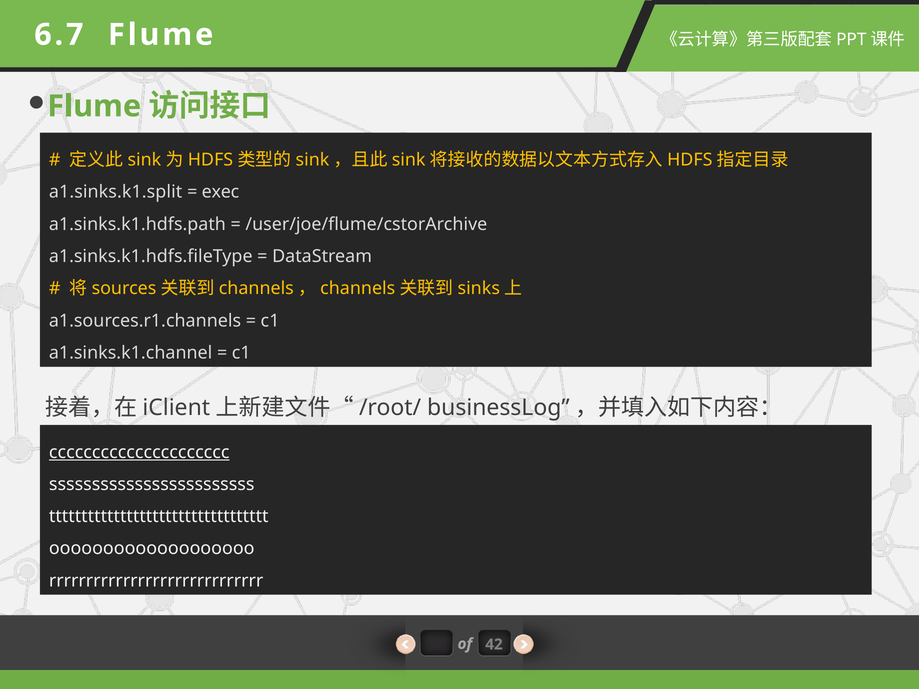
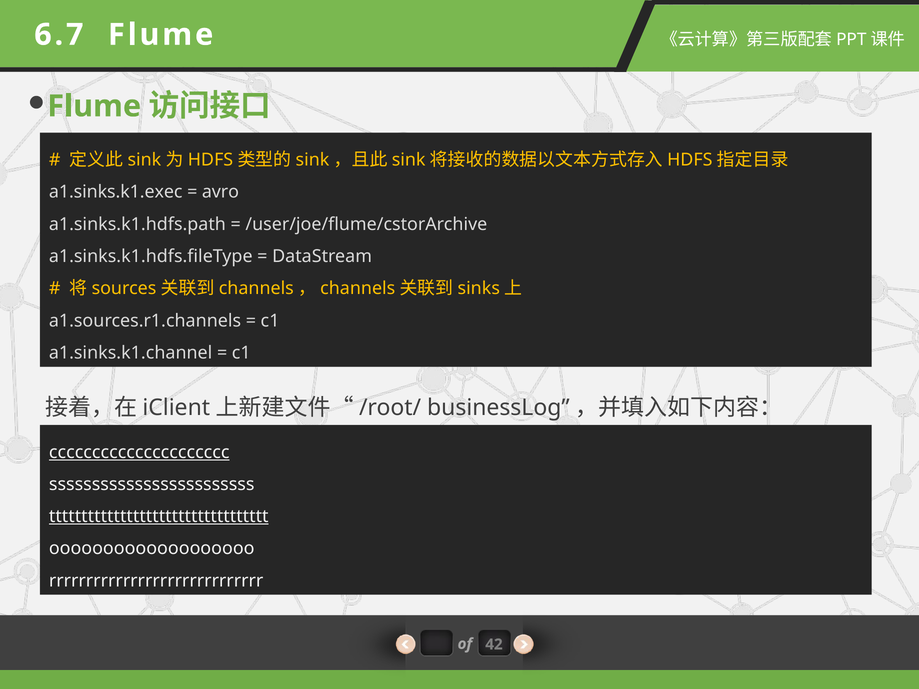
a1.sinks.k1.split: a1.sinks.k1.split -> a1.sinks.k1.exec
exec: exec -> avro
tttttttttttttttttttttttttttttttttt underline: none -> present
